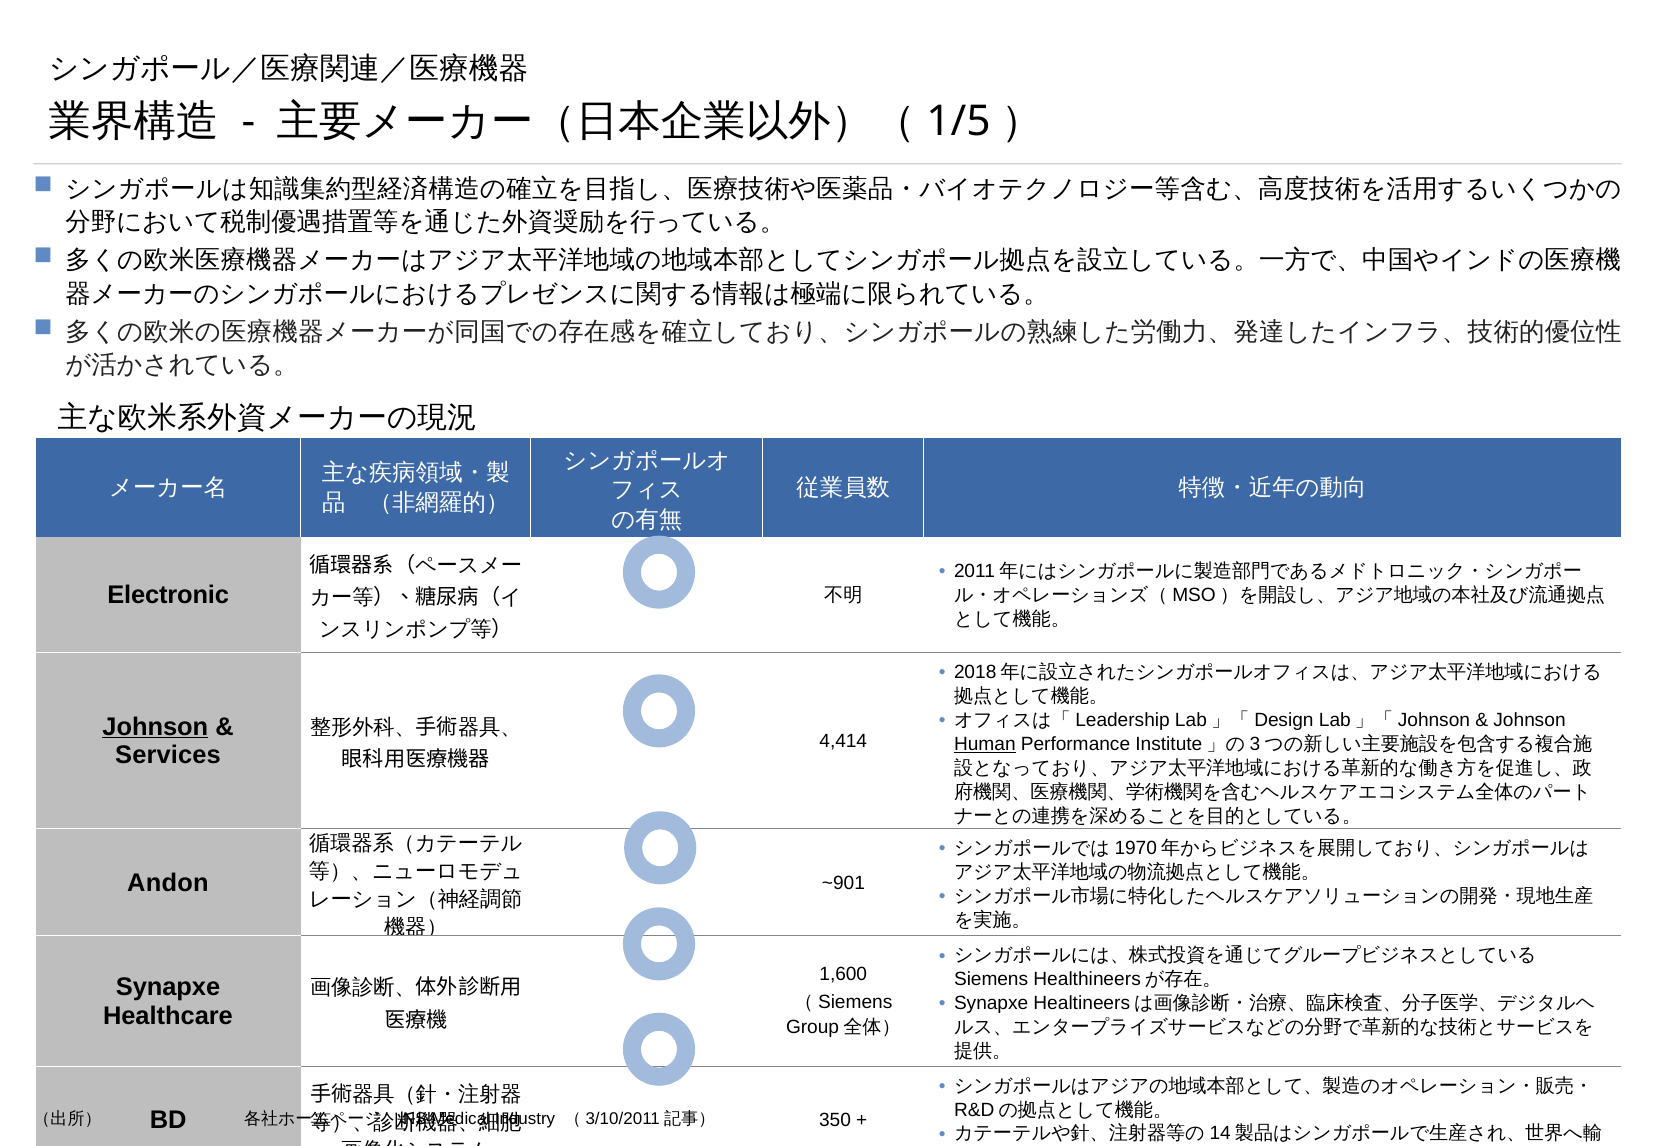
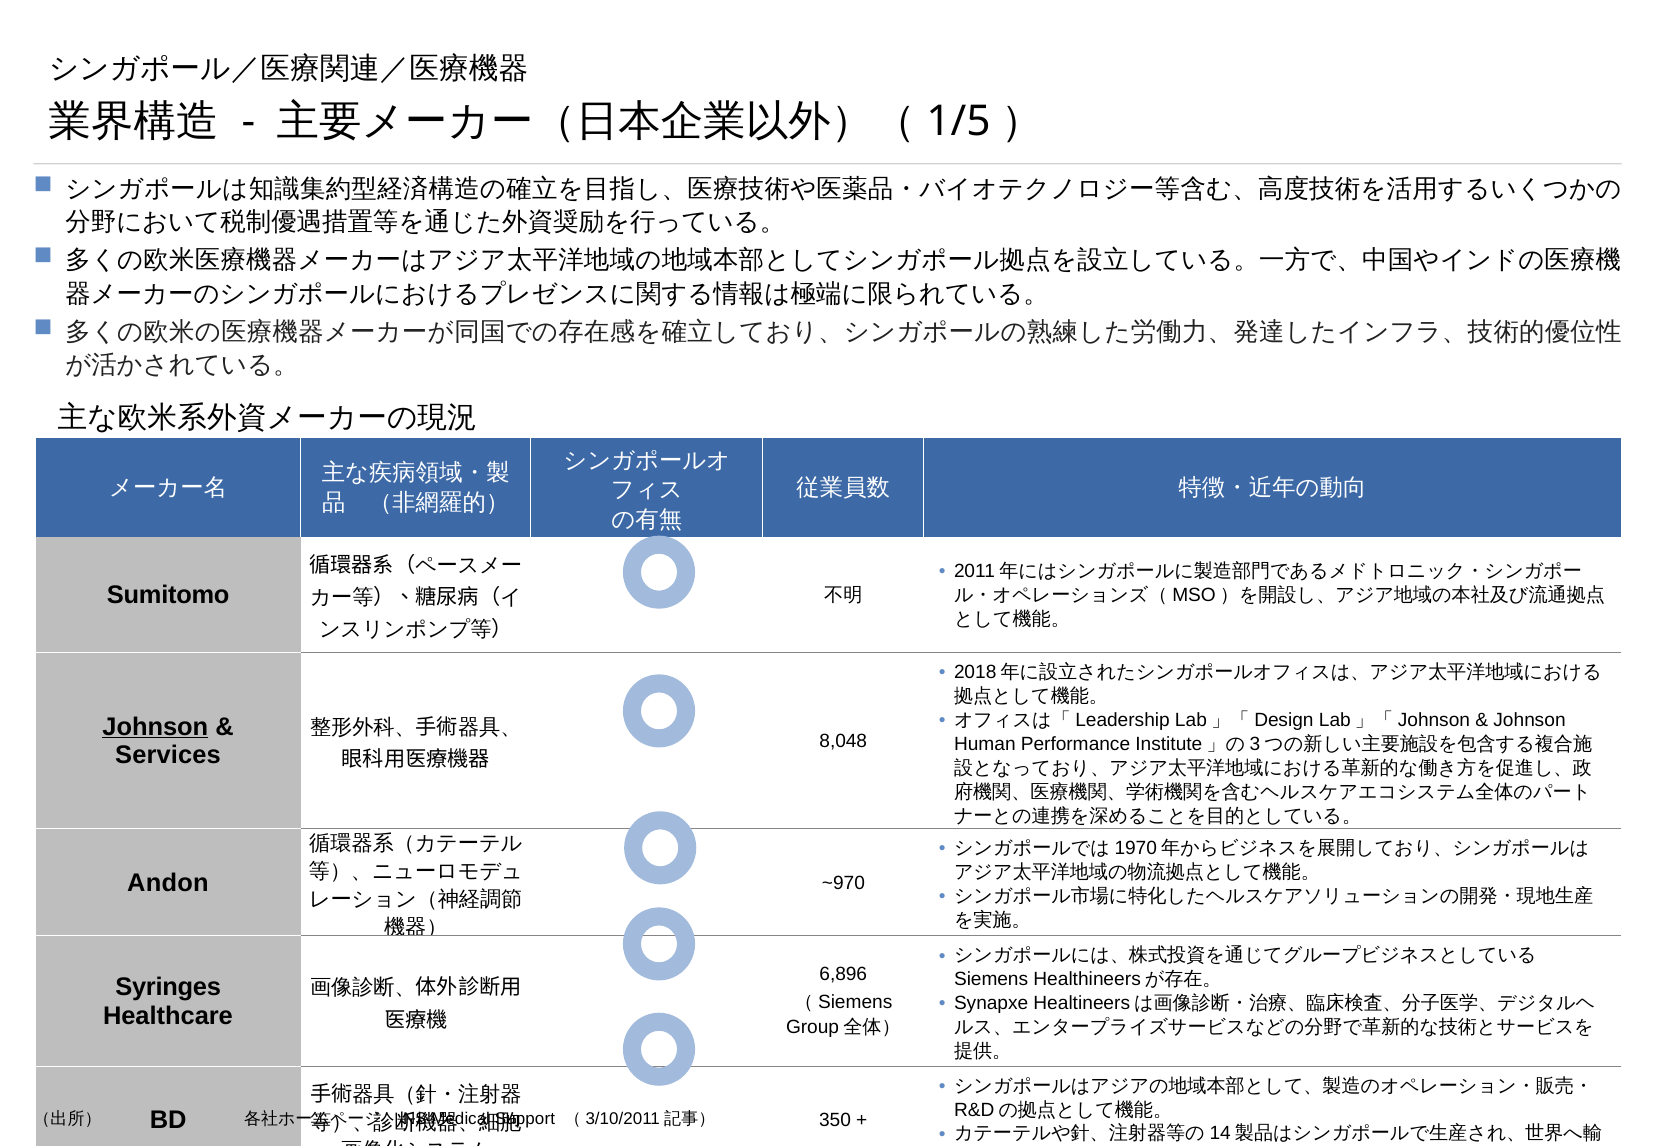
Electronic: Electronic -> Sumitomo
4,414: 4,414 -> 8,048
Human underline: present -> none
~901: ~901 -> ~970
1,600: 1,600 -> 6,896
Synapxe at (168, 987): Synapxe -> Syringes
Industry: Industry -> Support
